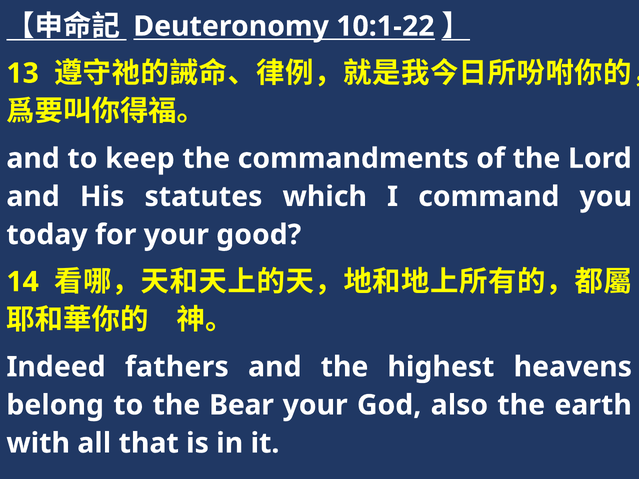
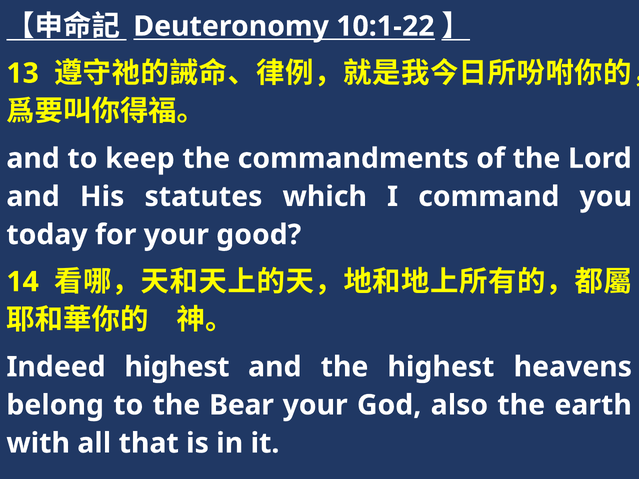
Indeed fathers: fathers -> highest
